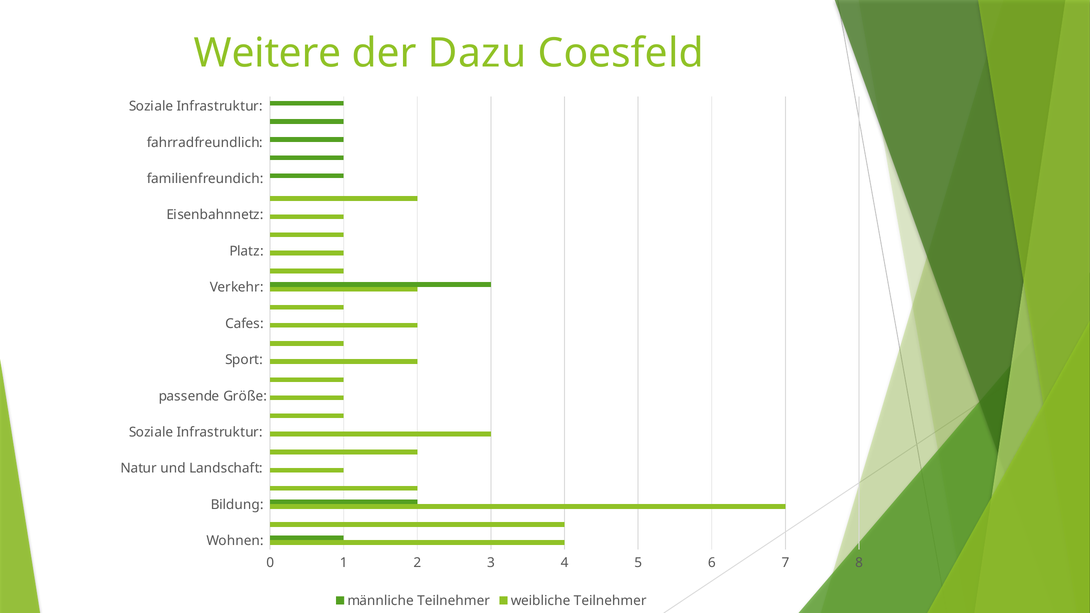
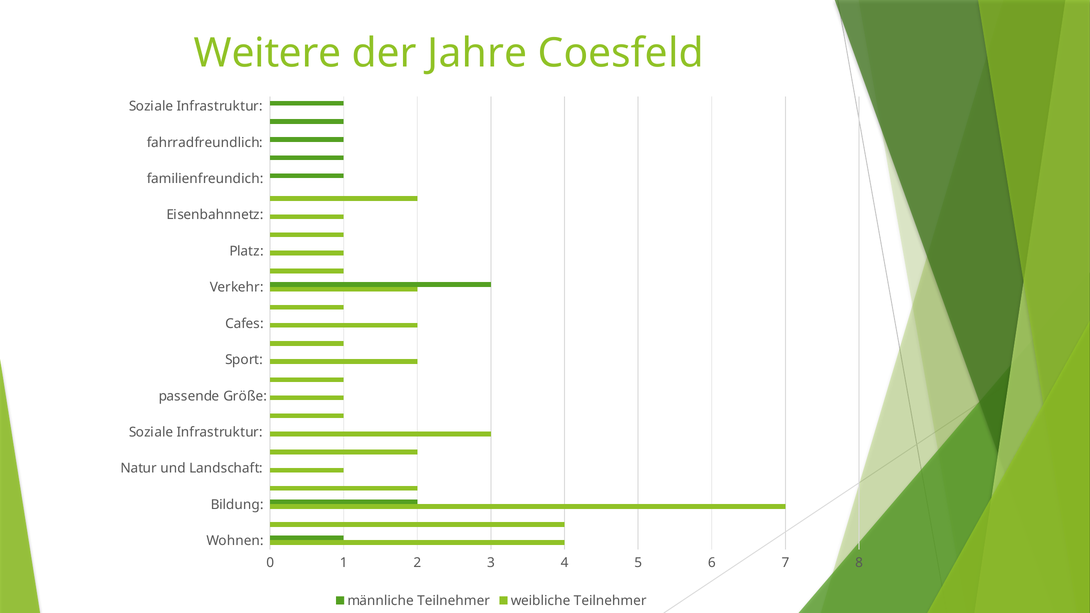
Dazu: Dazu -> Jahre
